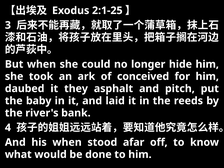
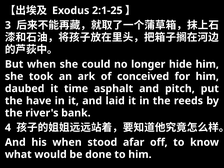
they: they -> time
baby: baby -> have
